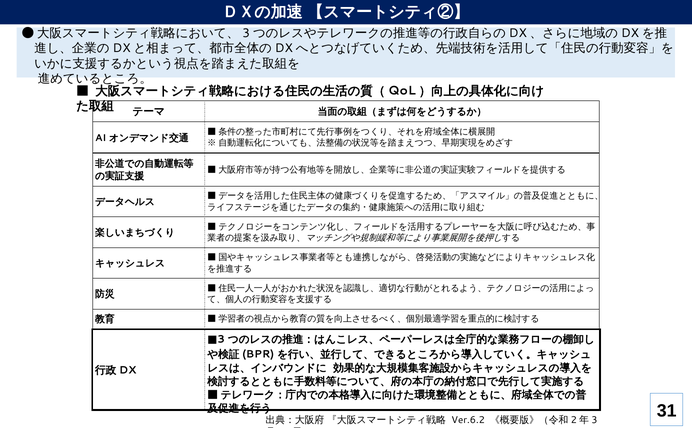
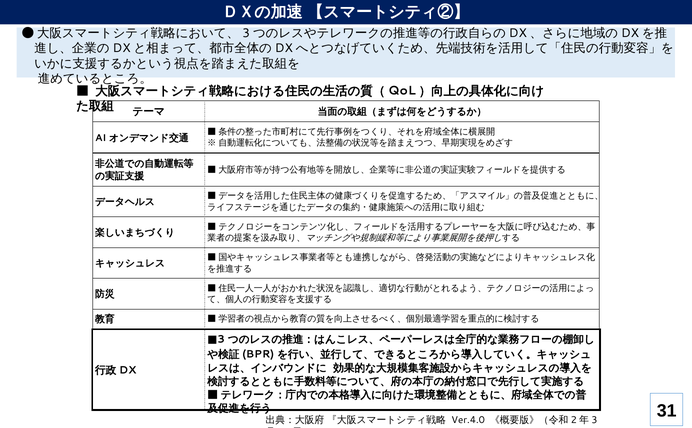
Ver.6.2: Ver.6.2 -> Ver.4.0
